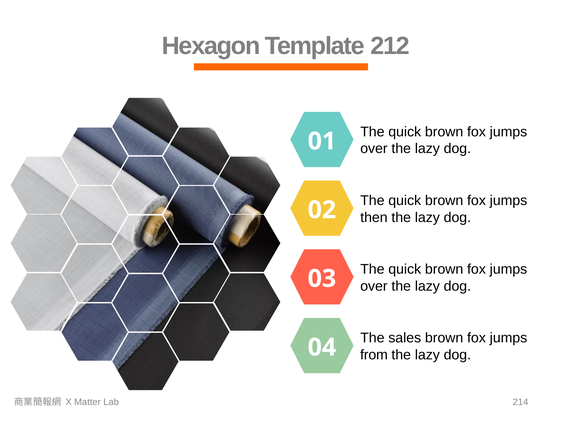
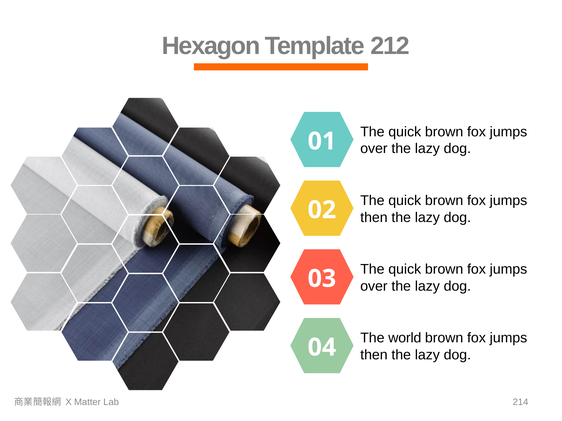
sales: sales -> world
from at (374, 355): from -> then
